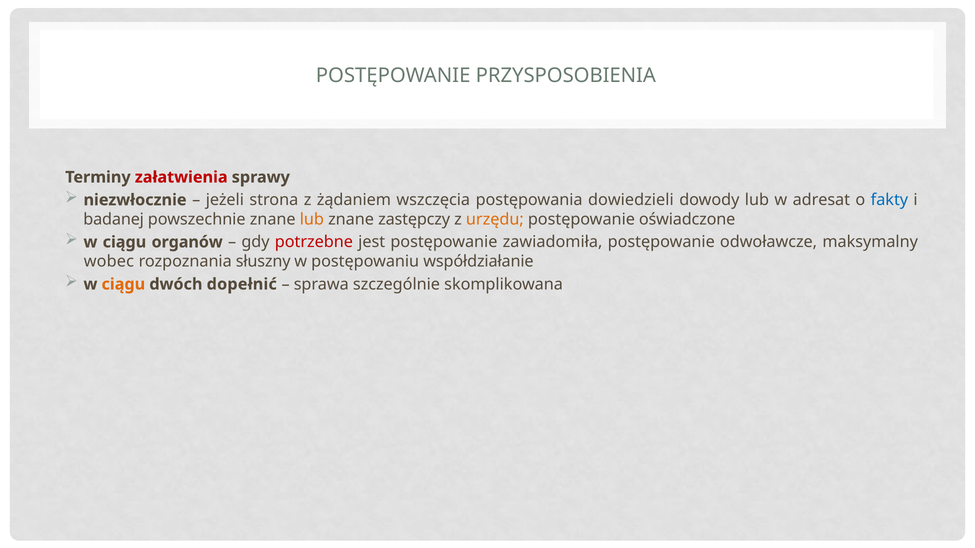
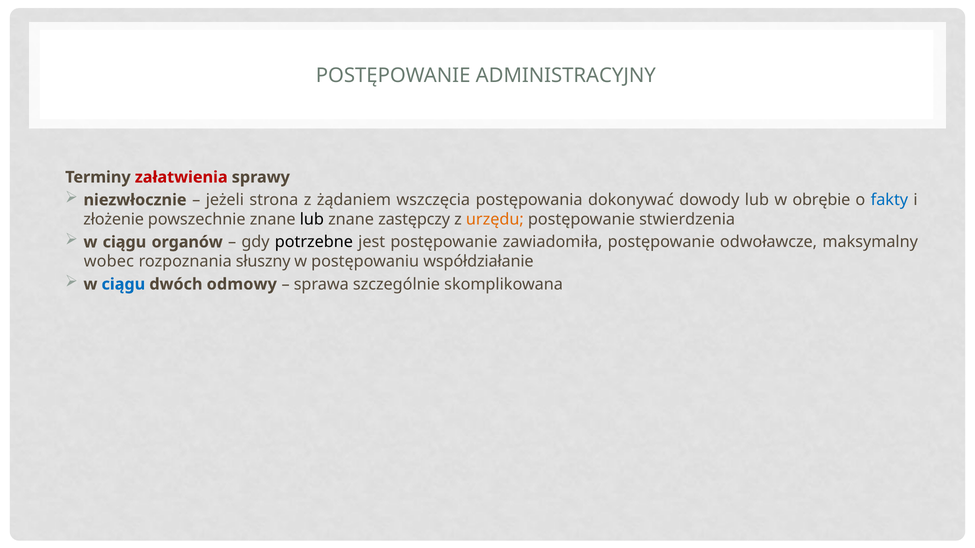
PRZYSPOSOBIENIA: PRZYSPOSOBIENIA -> ADMINISTRACYJNY
dowiedzieli: dowiedzieli -> dokonywać
adresat: adresat -> obrębie
badanej: badanej -> złożenie
lub at (312, 220) colour: orange -> black
oświadczone: oświadczone -> stwierdzenia
potrzebne colour: red -> black
ciągu at (123, 284) colour: orange -> blue
dopełnić: dopełnić -> odmowy
